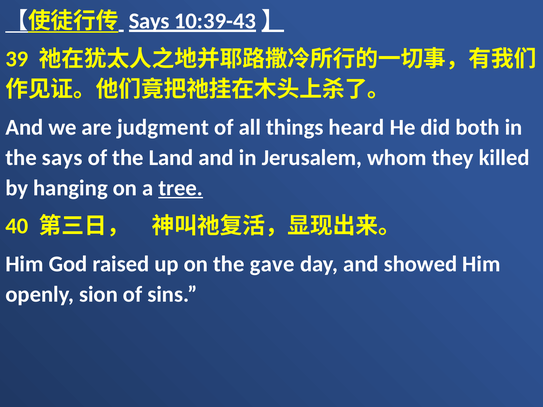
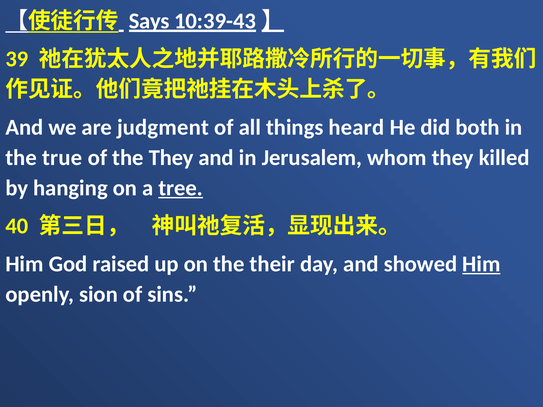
the says: says -> true
the Land: Land -> They
gave: gave -> their
Him at (481, 264) underline: none -> present
